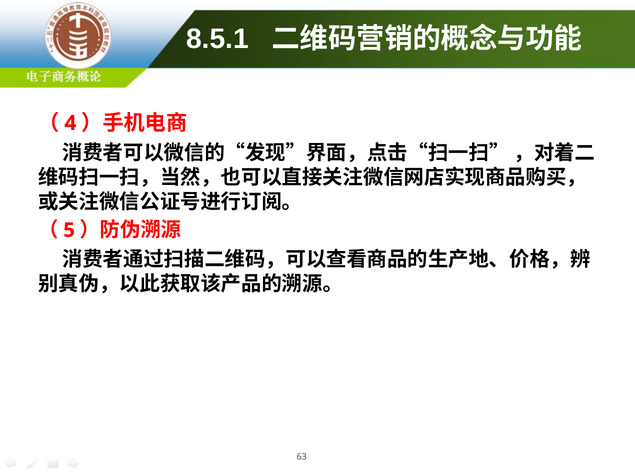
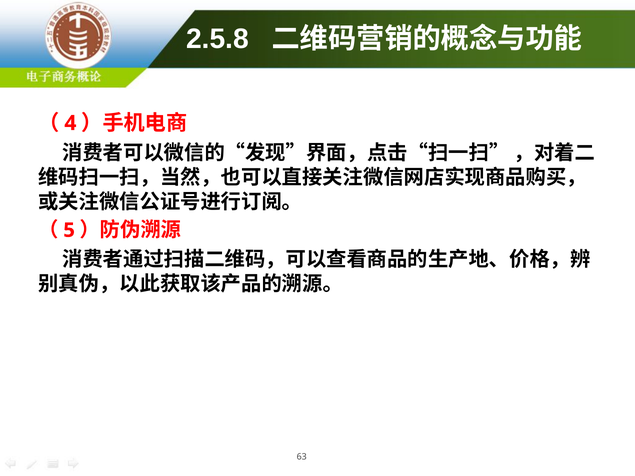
8.5.1: 8.5.1 -> 2.5.8
